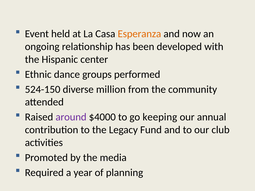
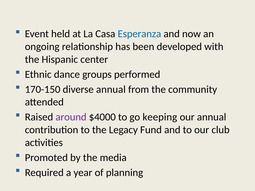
Esperanza colour: orange -> blue
524-150: 524-150 -> 170-150
diverse million: million -> annual
